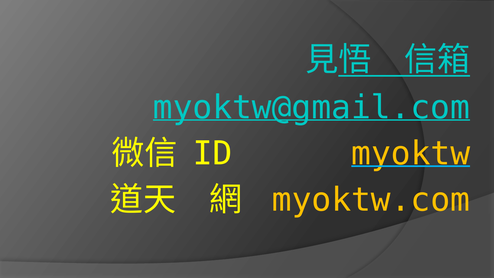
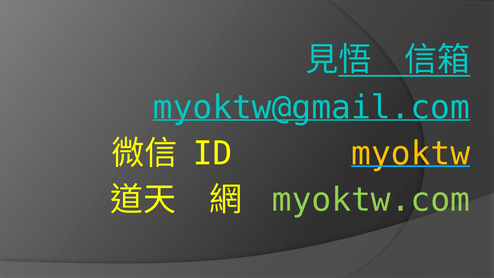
myoktw.com colour: yellow -> light green
